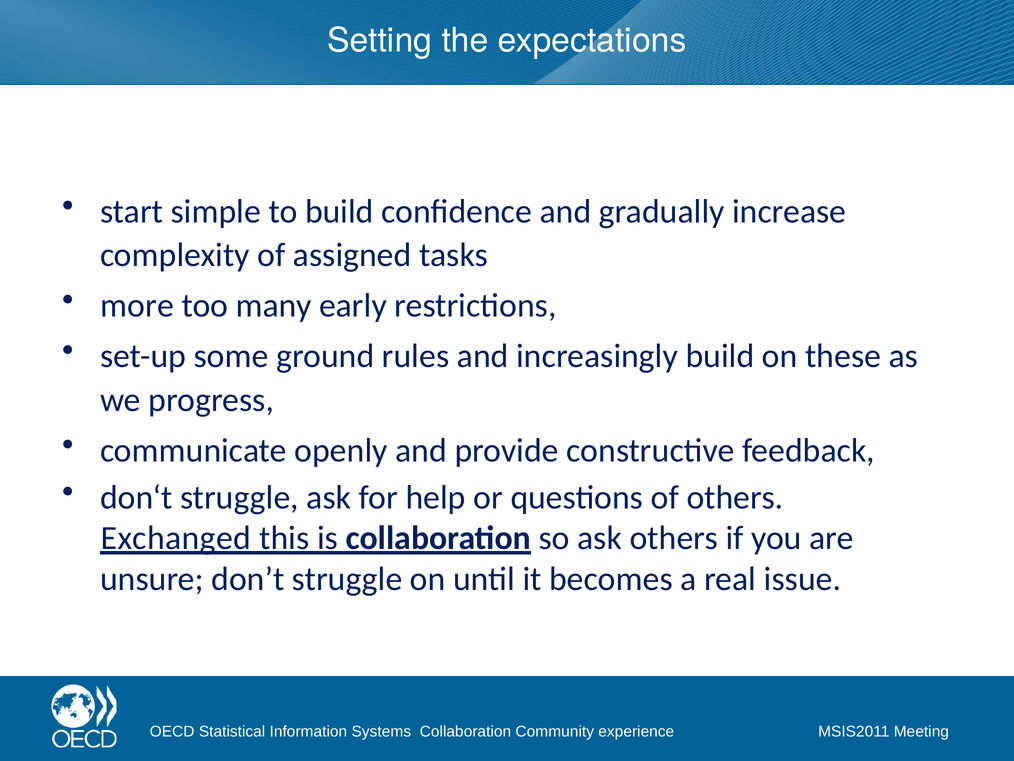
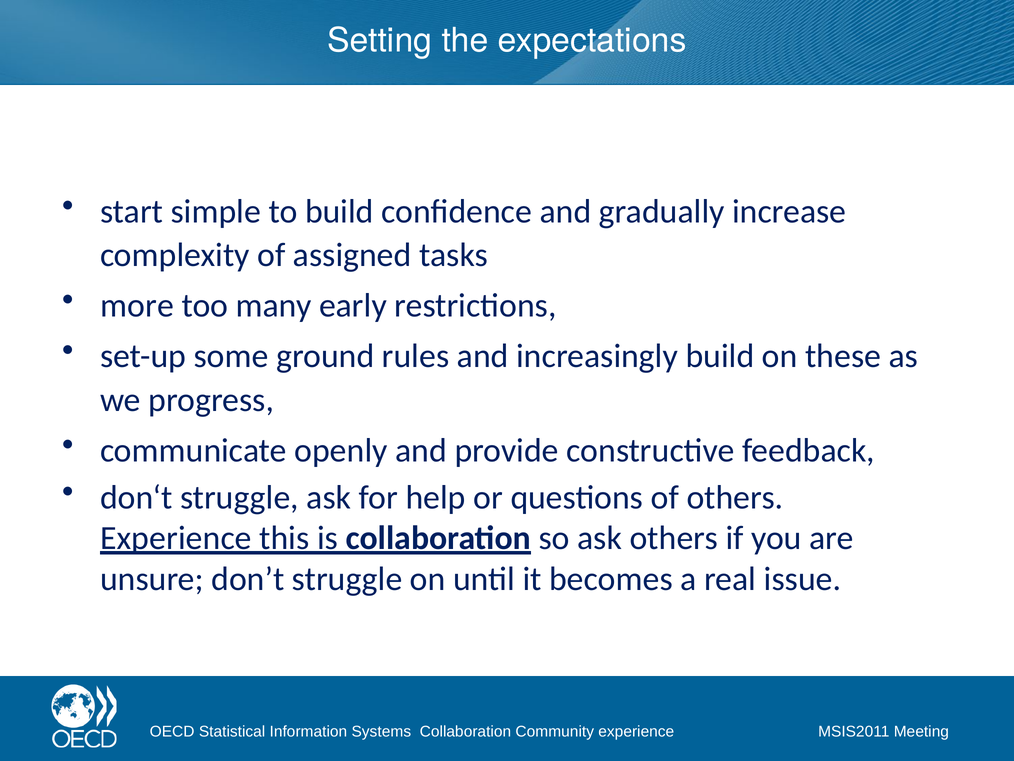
Exchanged at (176, 538): Exchanged -> Experience
